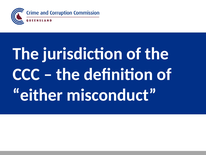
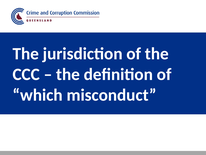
either: either -> which
